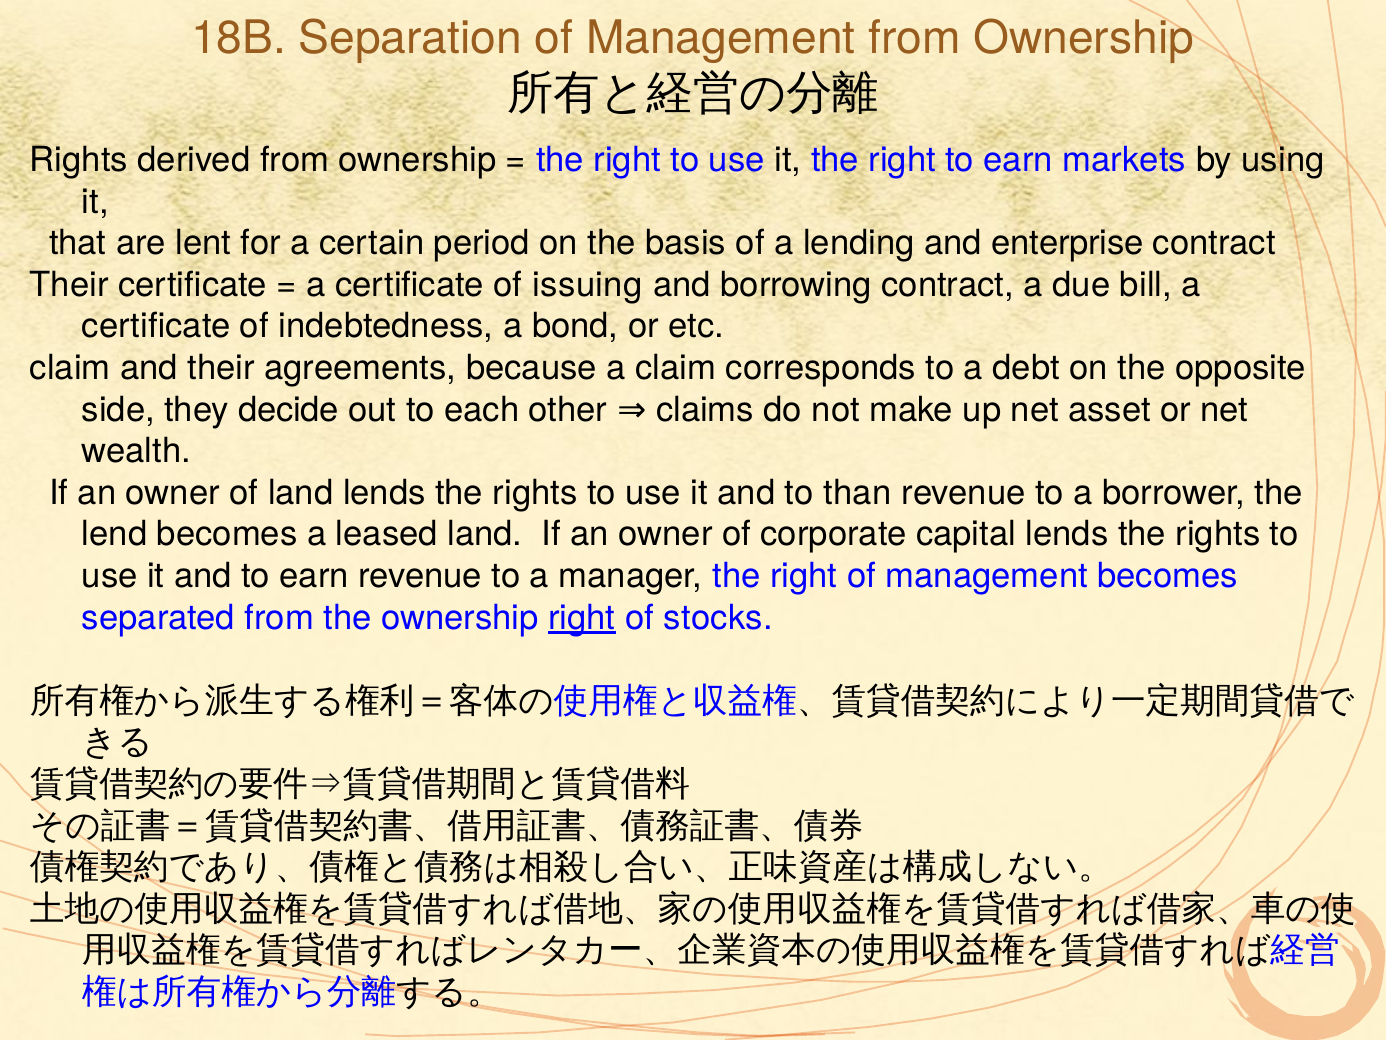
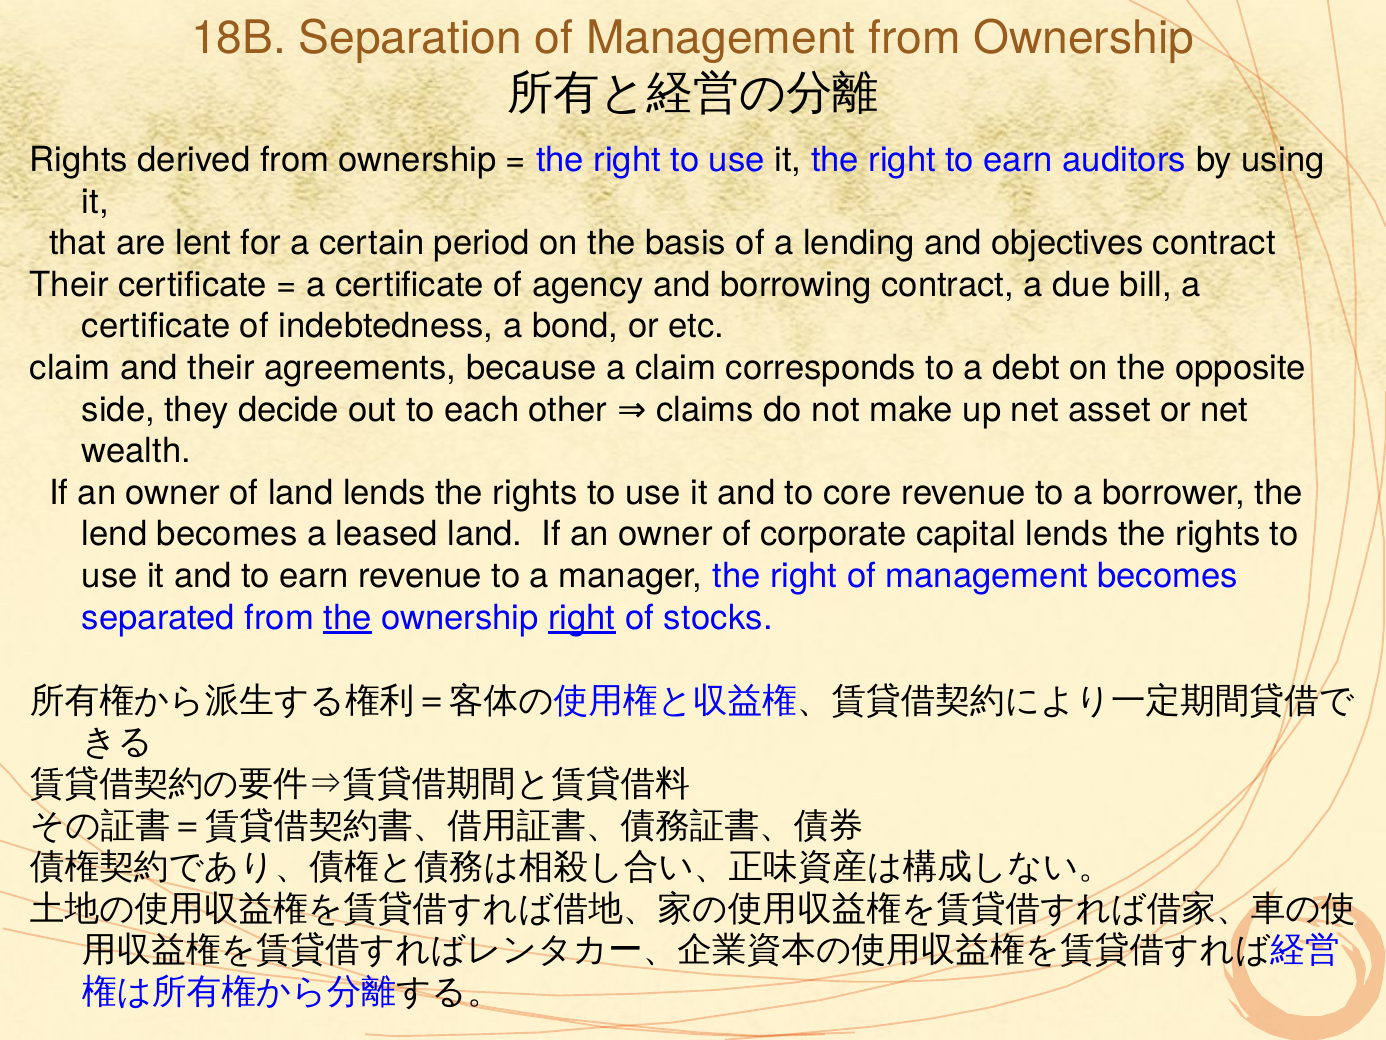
markets: markets -> auditors
enterprise: enterprise -> objectives
issuing: issuing -> agency
than: than -> core
the at (347, 617) underline: none -> present
